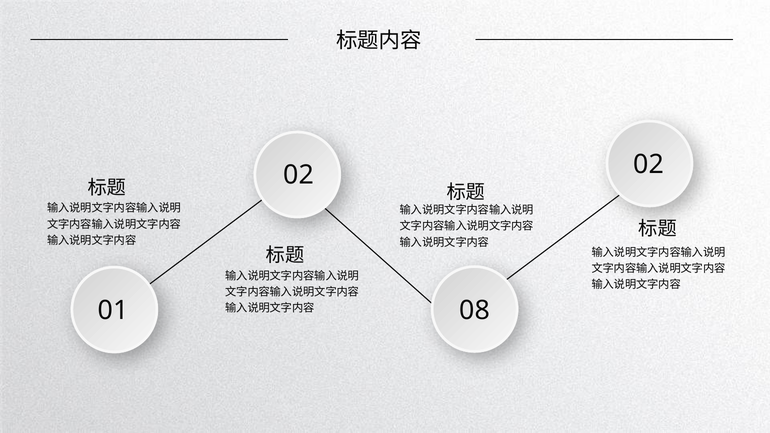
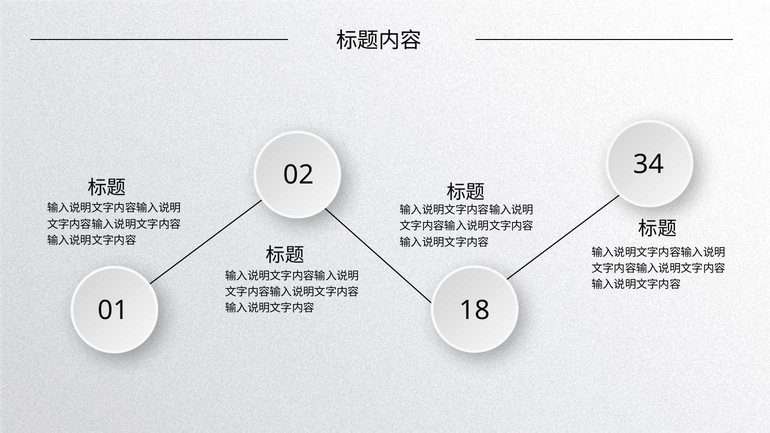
02 02: 02 -> 34
08: 08 -> 18
